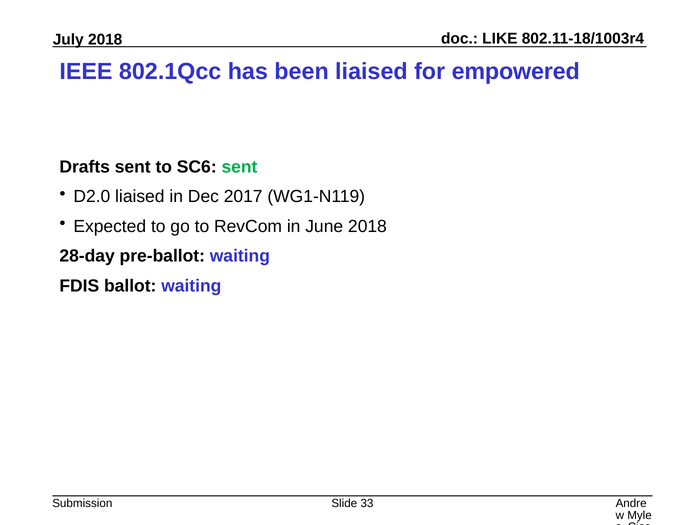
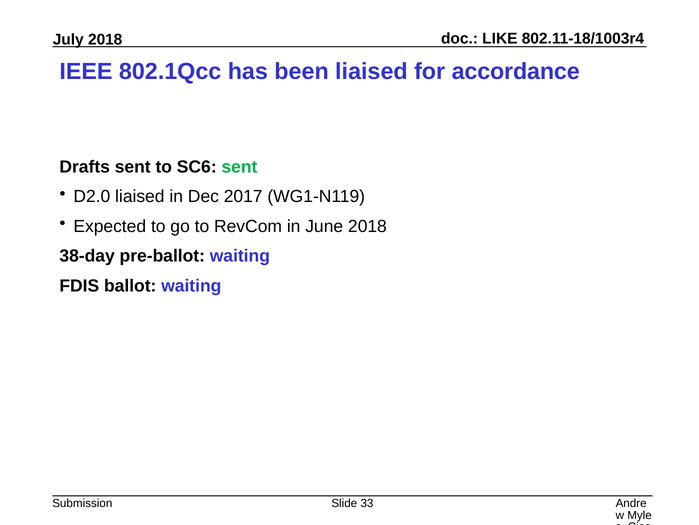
empowered: empowered -> accordance
28-day: 28-day -> 38-day
